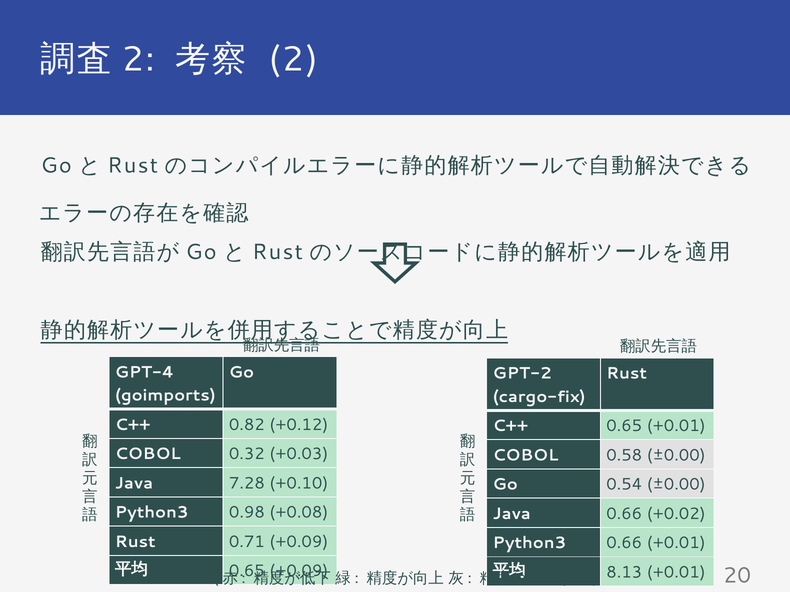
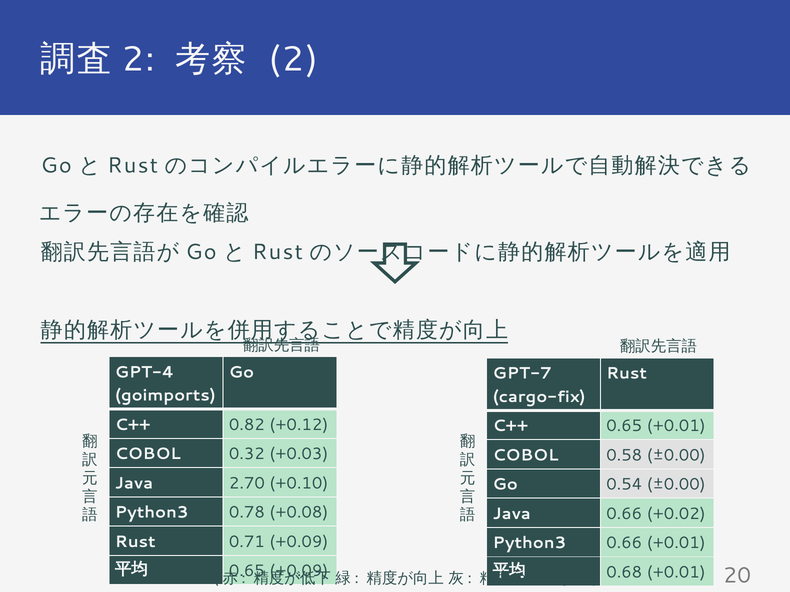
GPT-2: GPT-2 -> GPT-7
7.28: 7.28 -> 2.70
0.98: 0.98 -> 0.78
8.13: 8.13 -> 0.68
